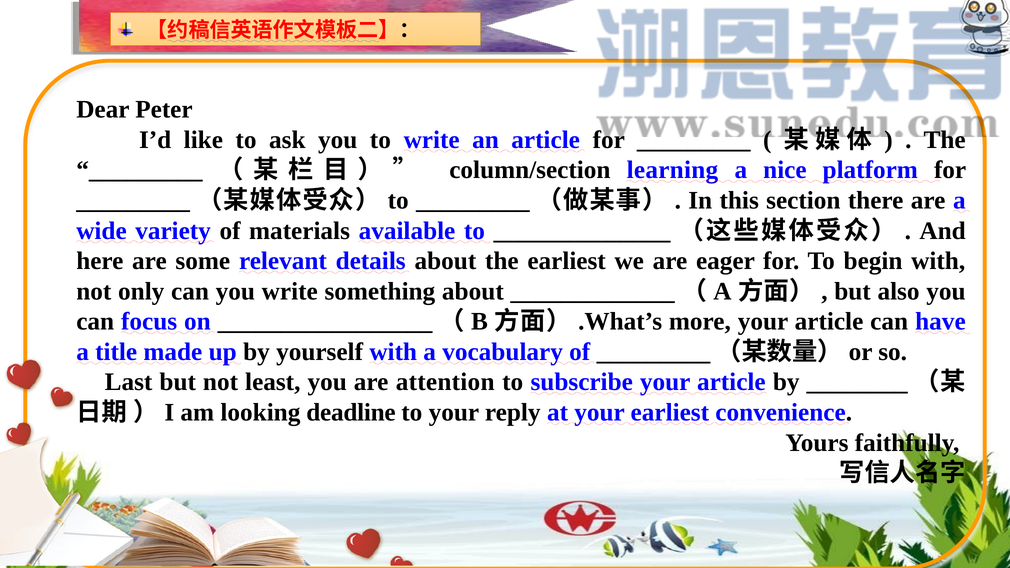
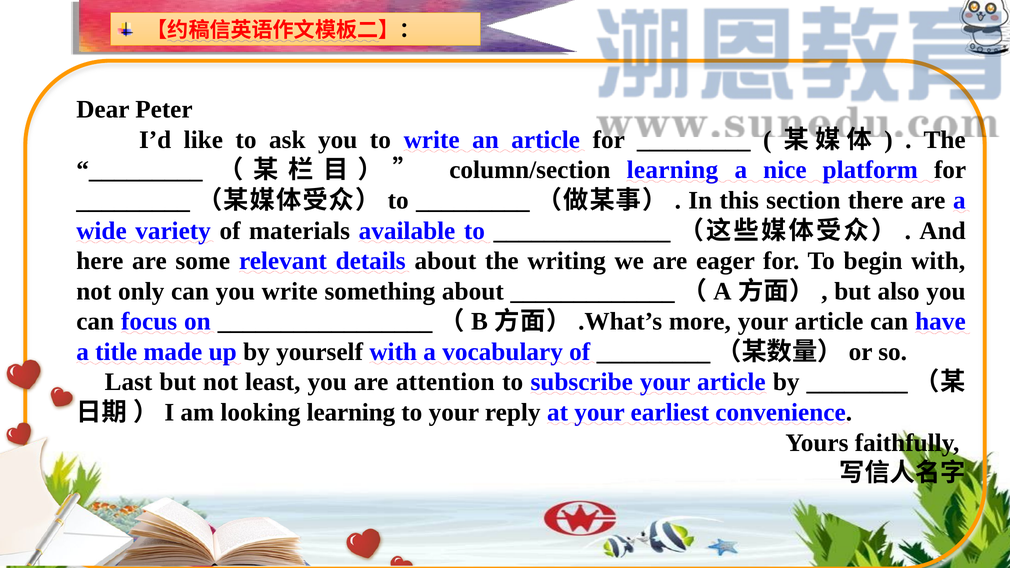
the earliest: earliest -> writing
looking deadline: deadline -> learning
